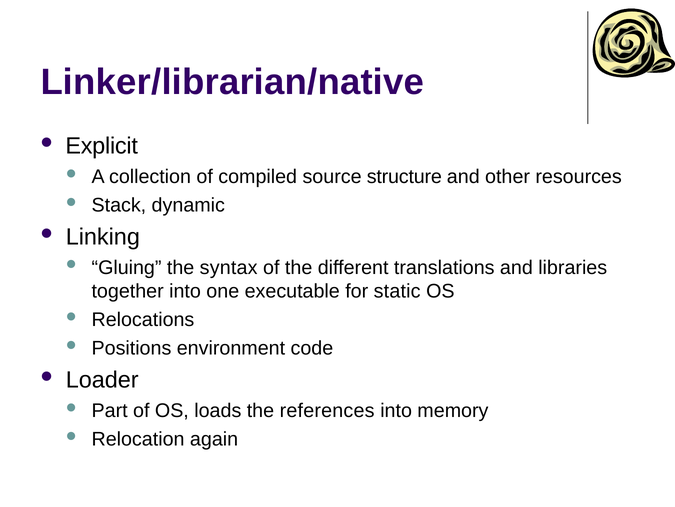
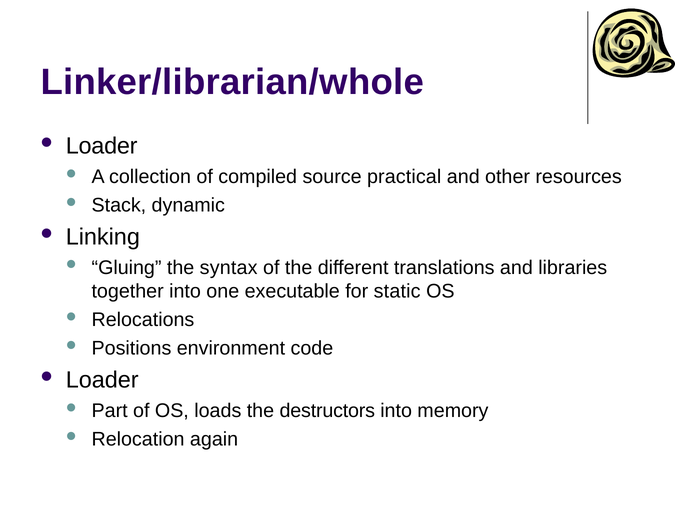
Linker/librarian/native: Linker/librarian/native -> Linker/librarian/whole
Explicit at (102, 146): Explicit -> Loader
structure: structure -> practical
references: references -> destructors
